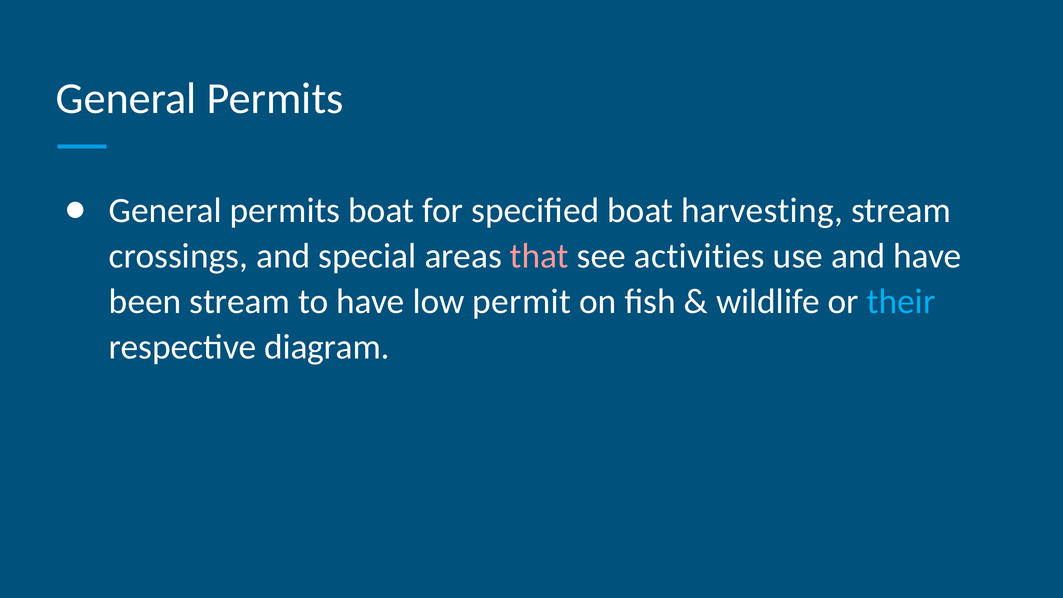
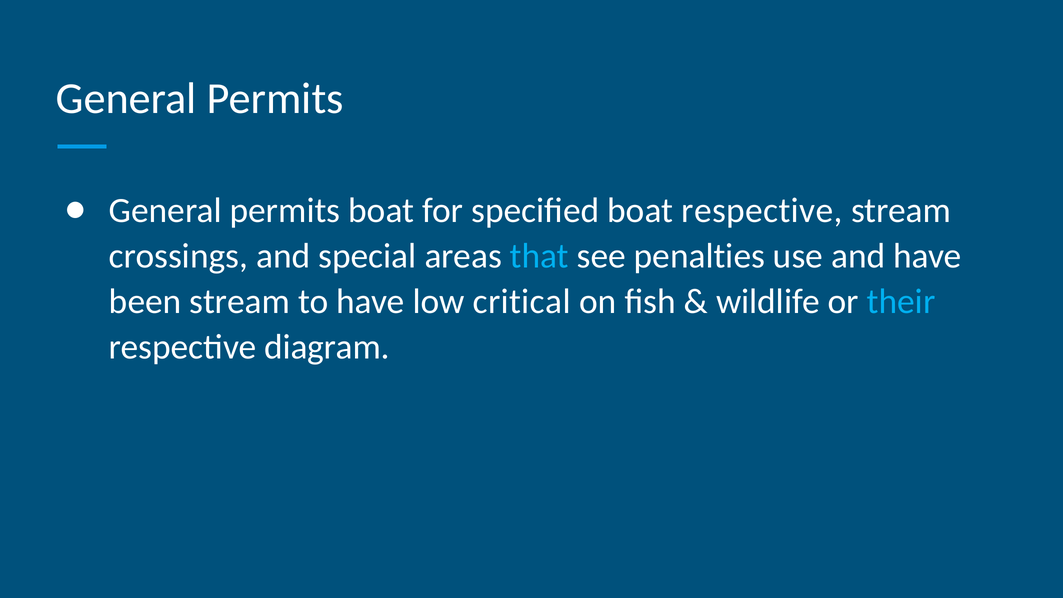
boat harvesting: harvesting -> respective
that colour: pink -> light blue
activities: activities -> penalties
permit: permit -> critical
